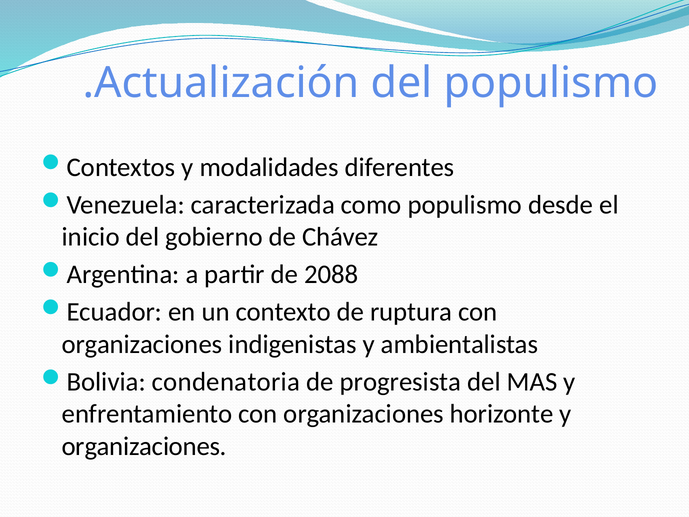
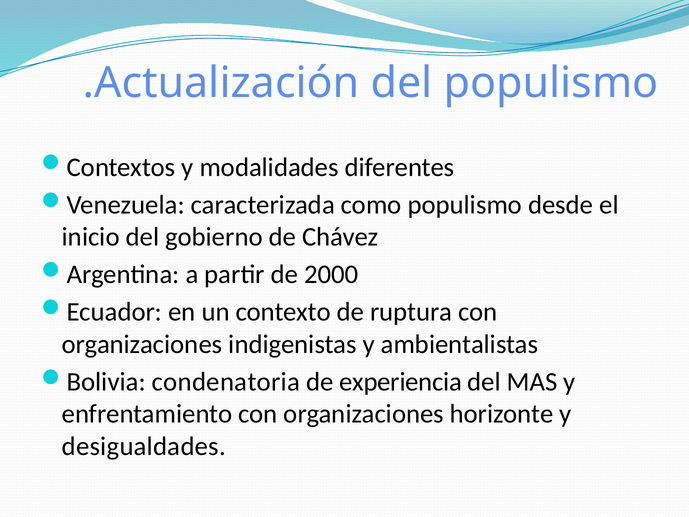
2088: 2088 -> 2000
progresista: progresista -> experiencia
organizaciones at (144, 446): organizaciones -> desigualdades
